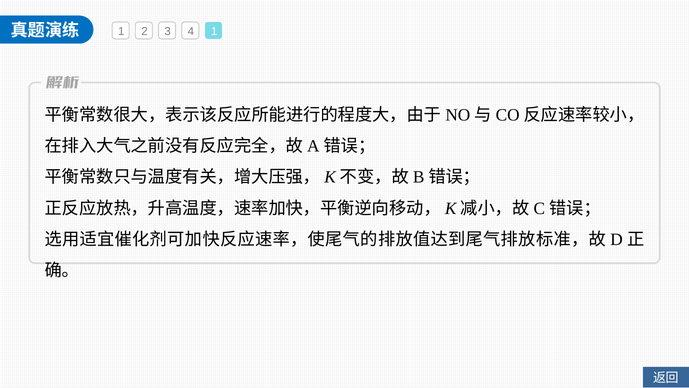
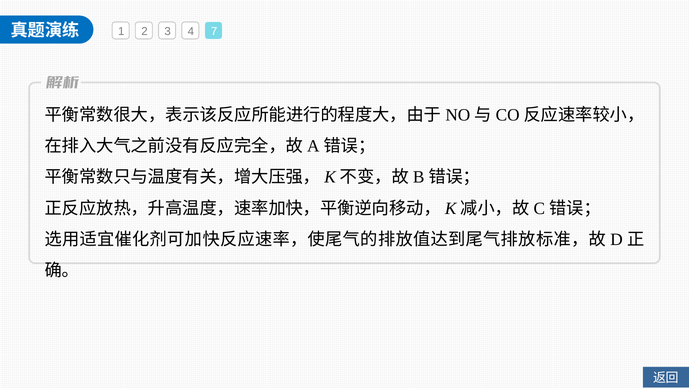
4 1: 1 -> 7
